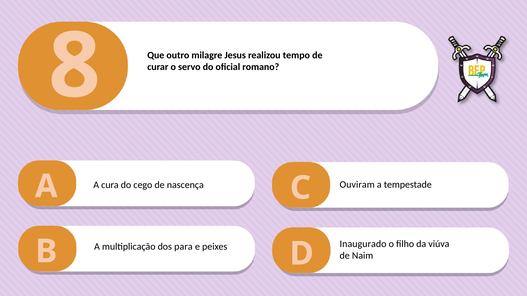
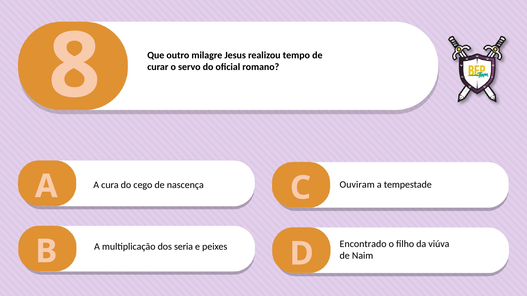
Inaugurado: Inaugurado -> Encontrado
para: para -> seria
